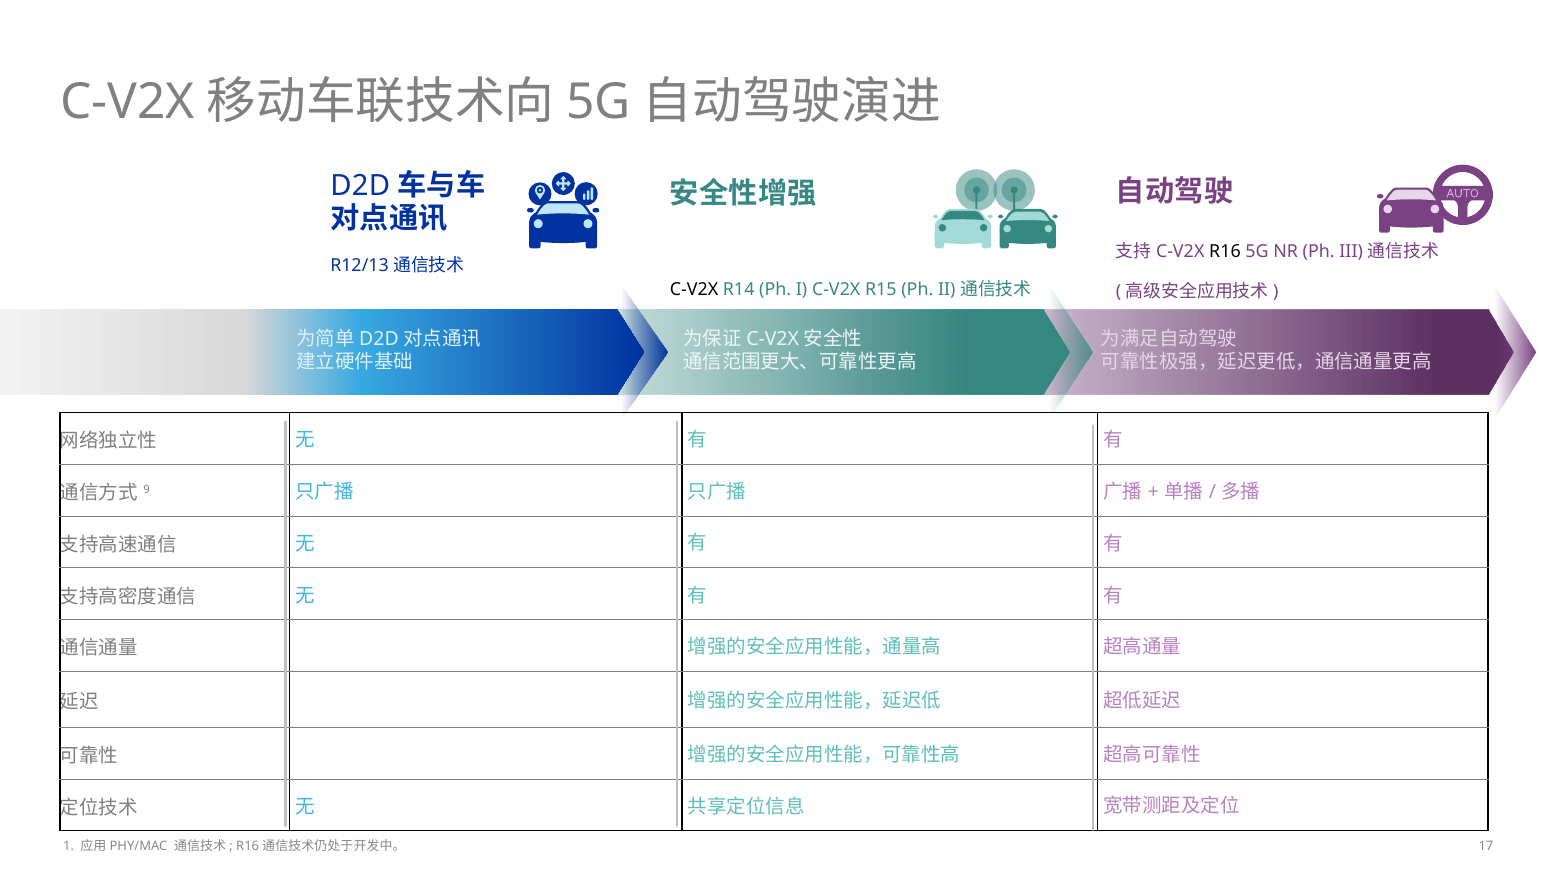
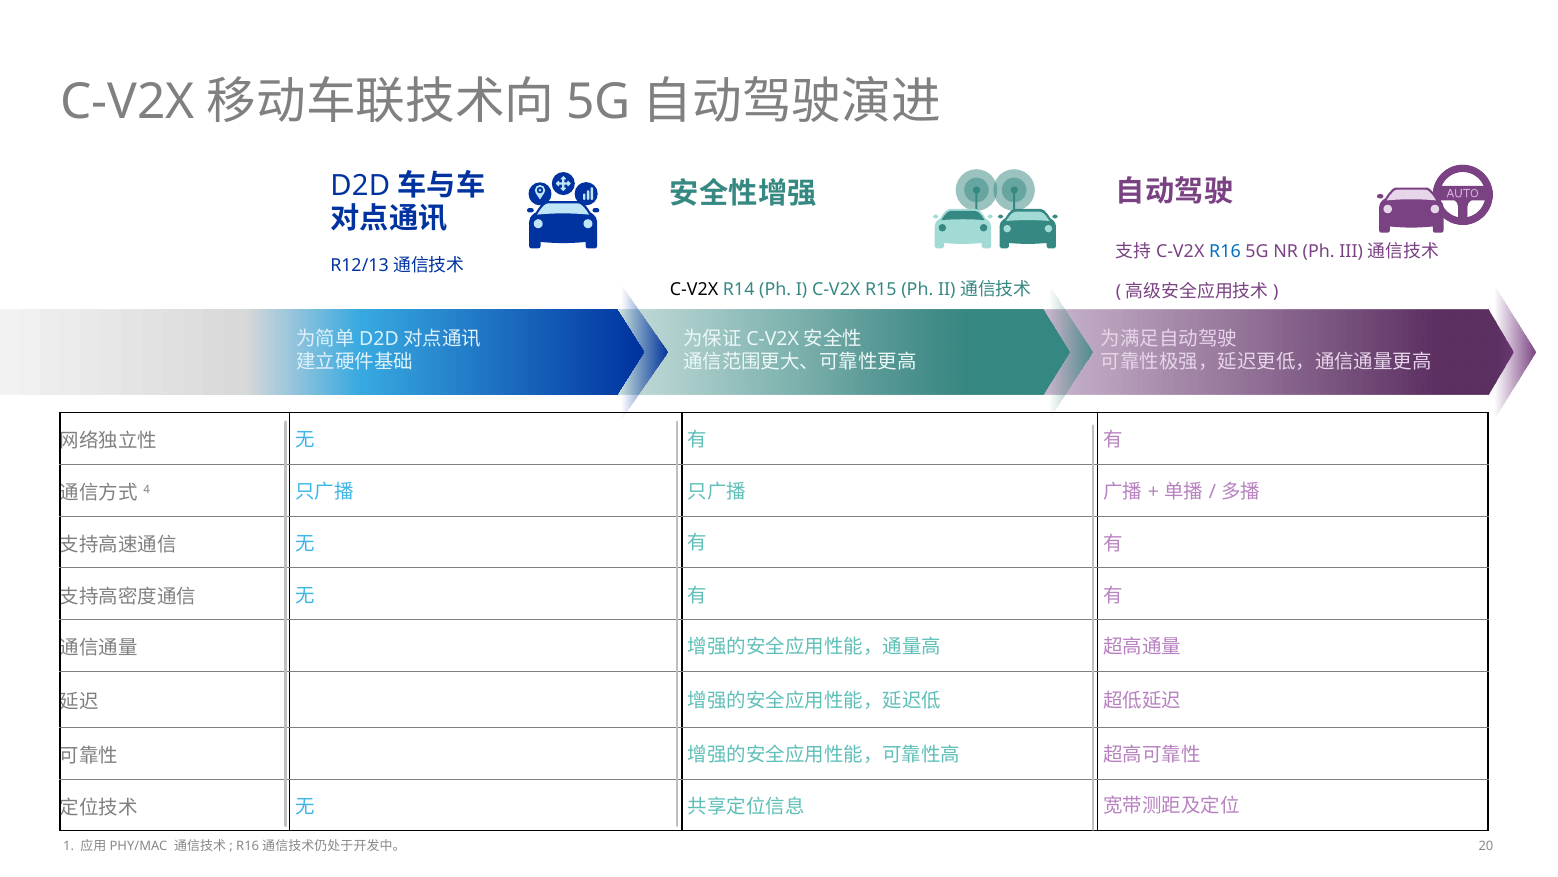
R16 colour: black -> blue
9: 9 -> 4
17: 17 -> 20
